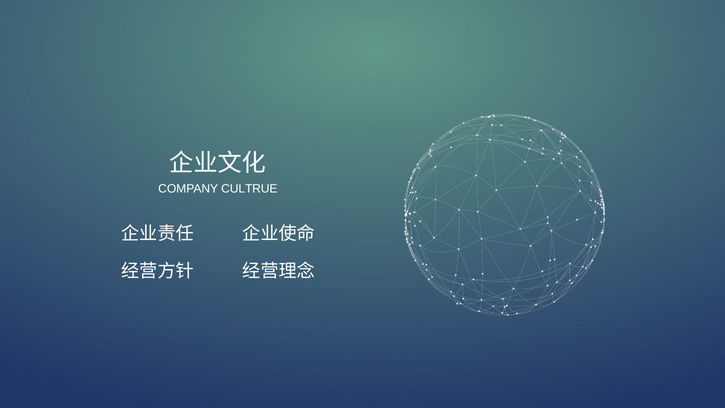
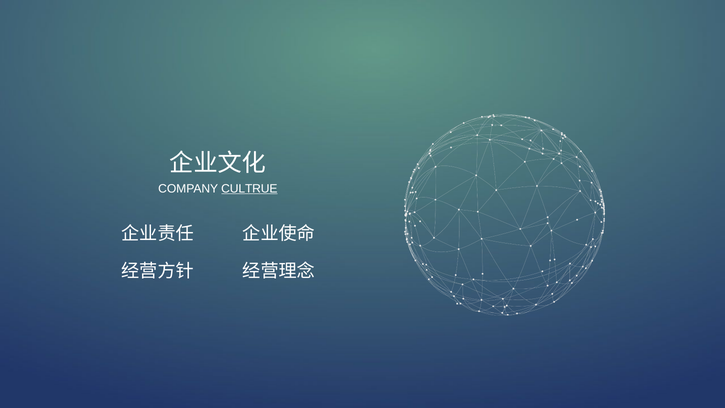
CULTRUE underline: none -> present
